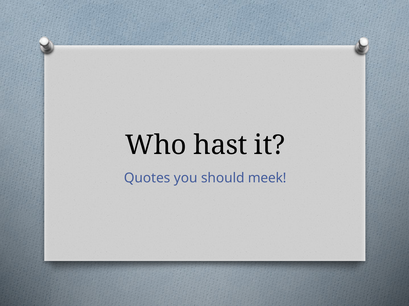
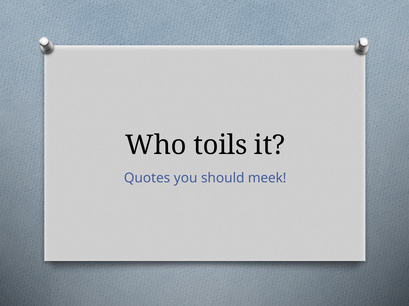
hast: hast -> toils
